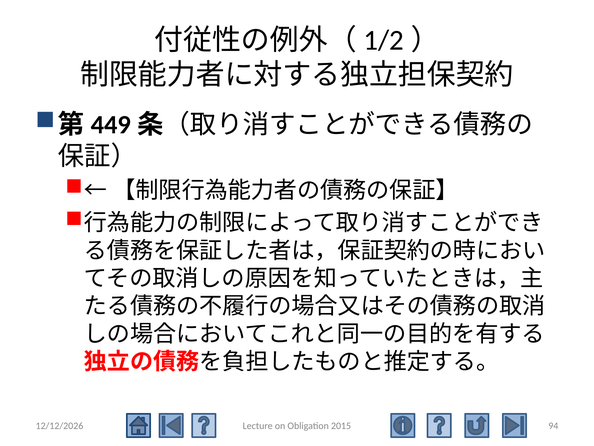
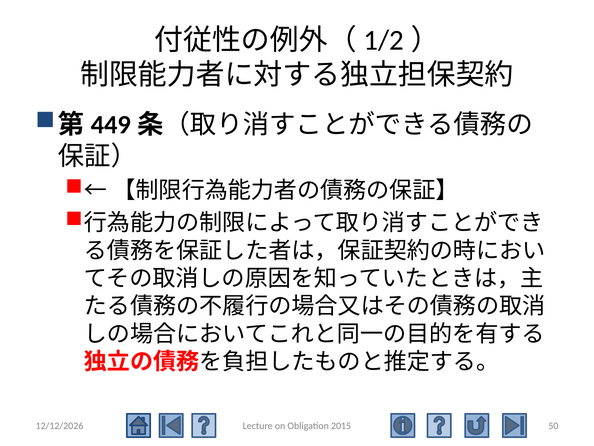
94: 94 -> 50
